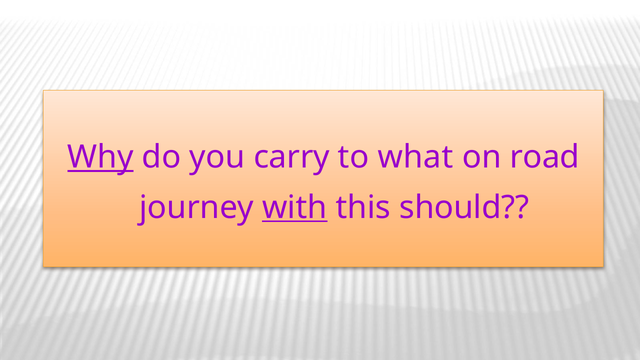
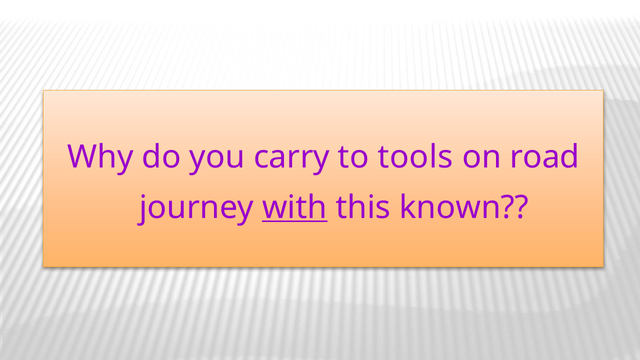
Why underline: present -> none
what: what -> tools
should: should -> known
